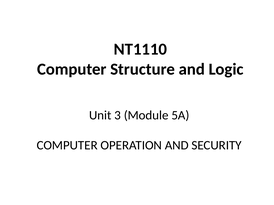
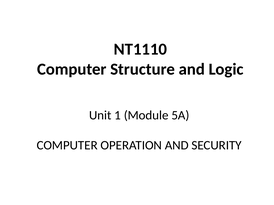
3: 3 -> 1
